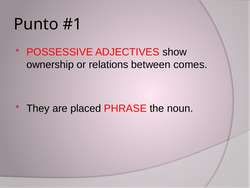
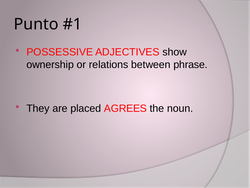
comes: comes -> phrase
PHRASE: PHRASE -> AGREES
